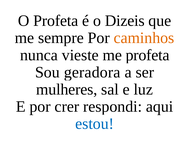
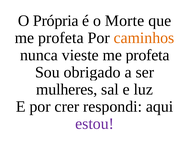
O Profeta: Profeta -> Própria
Dizeis: Dizeis -> Morte
sempre at (61, 38): sempre -> profeta
geradora: geradora -> obrigado
estou colour: blue -> purple
